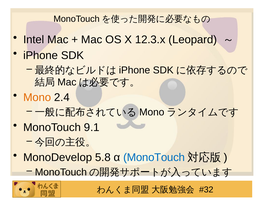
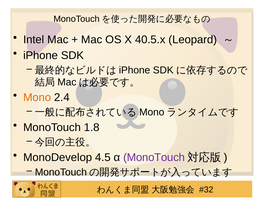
12.3.x: 12.3.x -> 40.5.x
9.1: 9.1 -> 1.8
5.8: 5.8 -> 4.5
MonoTouch at (154, 157) colour: blue -> purple
